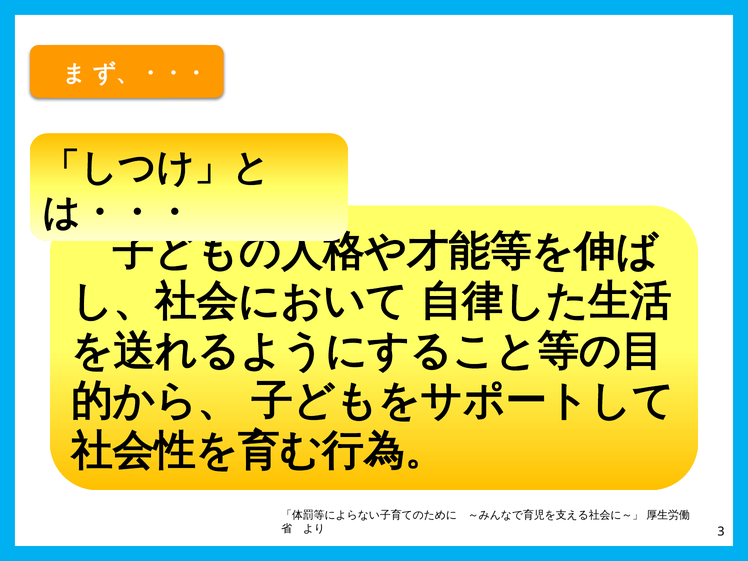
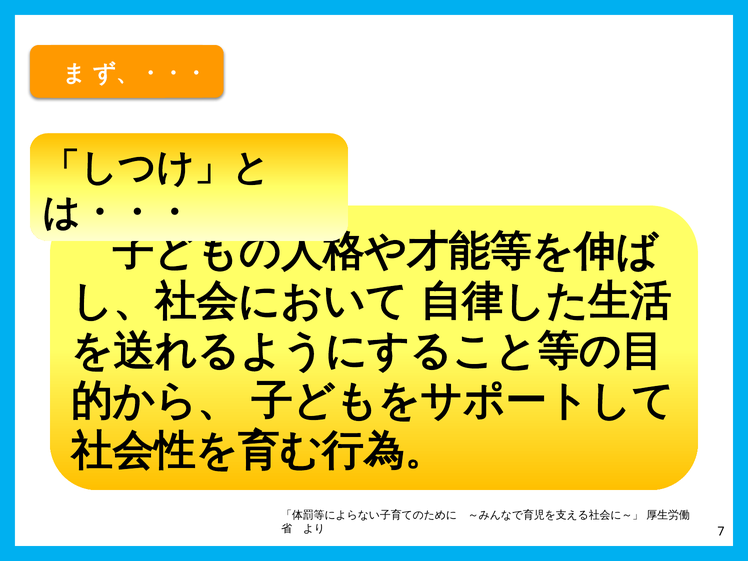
3: 3 -> 7
